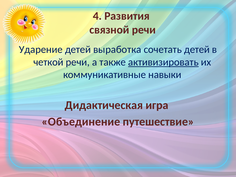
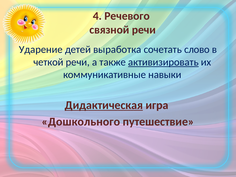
Развития: Развития -> Речевого
сочетать детей: детей -> слово
Дидактическая underline: none -> present
Объединение: Объединение -> Дошкольного
